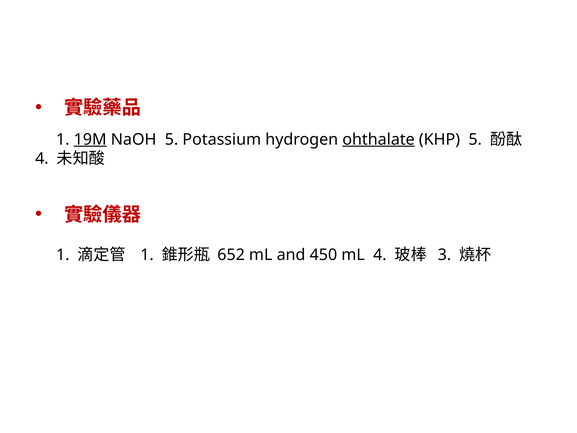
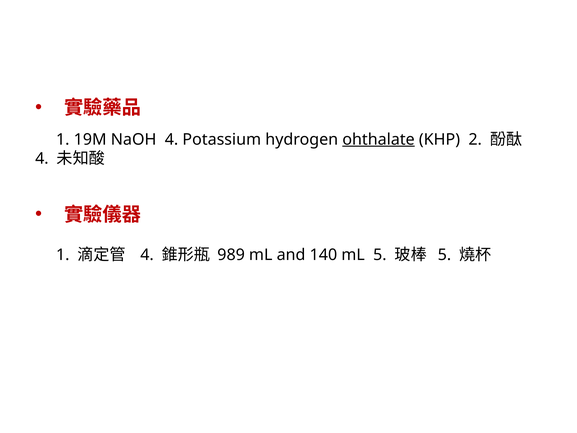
19M underline: present -> none
NaOH 5: 5 -> 4
KHP 5: 5 -> 2
1 at (147, 255): 1 -> 4
652: 652 -> 989
450: 450 -> 140
mL 4: 4 -> 5
3 at (444, 255): 3 -> 5
